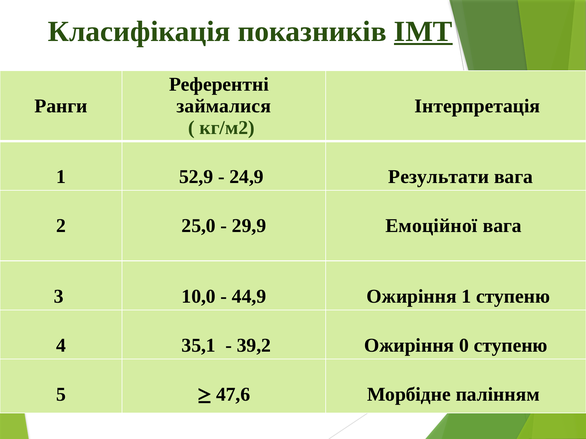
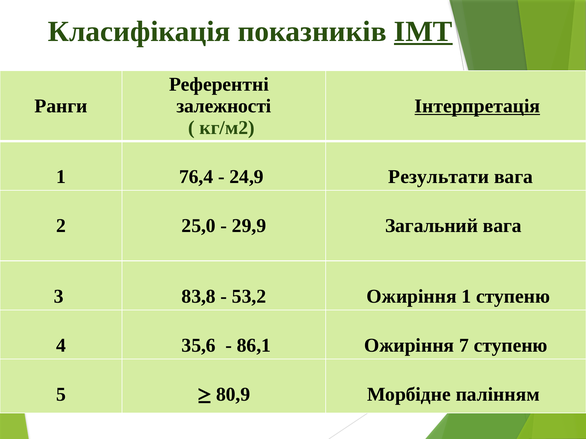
займалися: займалися -> залежності
Інтерпретація underline: none -> present
52,9: 52,9 -> 76,4
Емоційної: Емоційної -> Загальний
10,0: 10,0 -> 83,8
44,9: 44,9 -> 53,2
35,1: 35,1 -> 35,6
39,2: 39,2 -> 86,1
0: 0 -> 7
47,6: 47,6 -> 80,9
